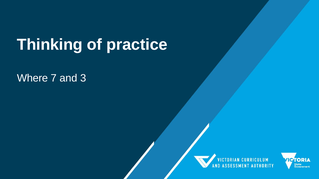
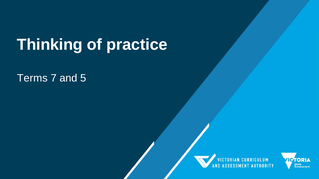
Where: Where -> Terms
3: 3 -> 5
